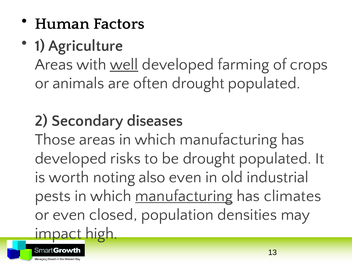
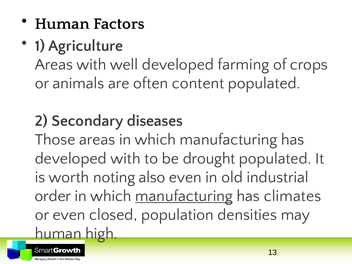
well underline: present -> none
often drought: drought -> content
developed risks: risks -> with
pests: pests -> order
impact at (58, 233): impact -> human
